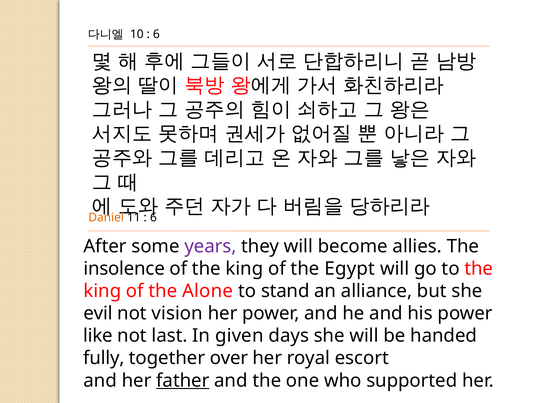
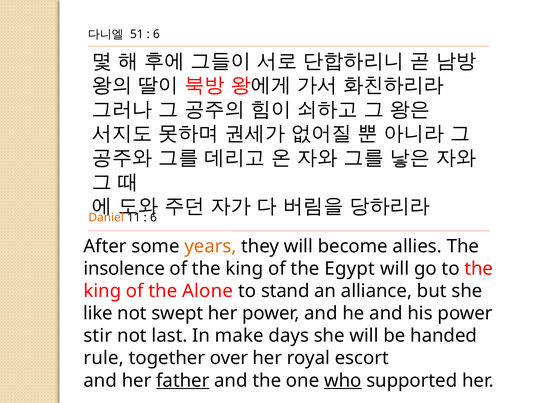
10: 10 -> 51
years colour: purple -> orange
evil: evil -> like
vision: vision -> swept
like: like -> stir
given: given -> make
fully: fully -> rule
who underline: none -> present
